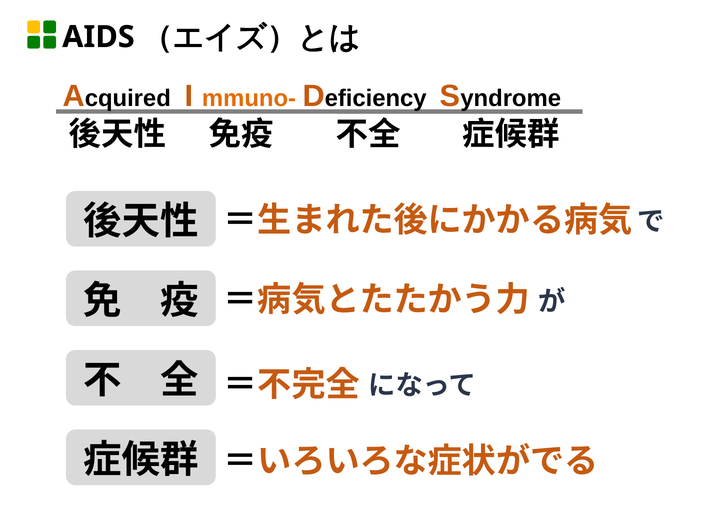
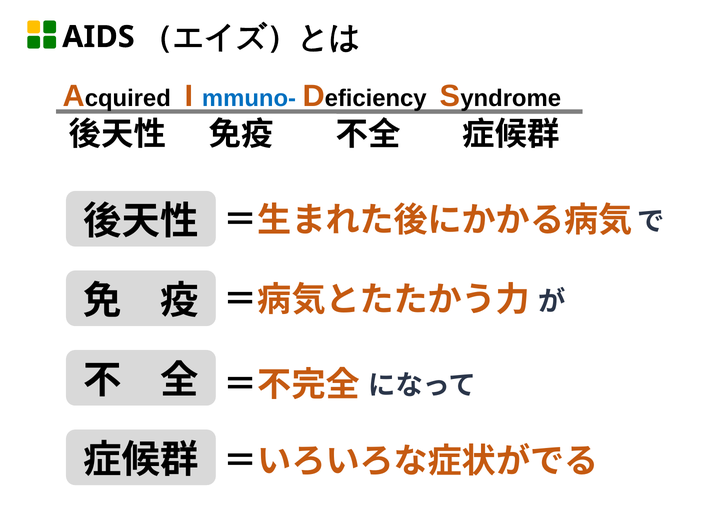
mmuno- colour: orange -> blue
